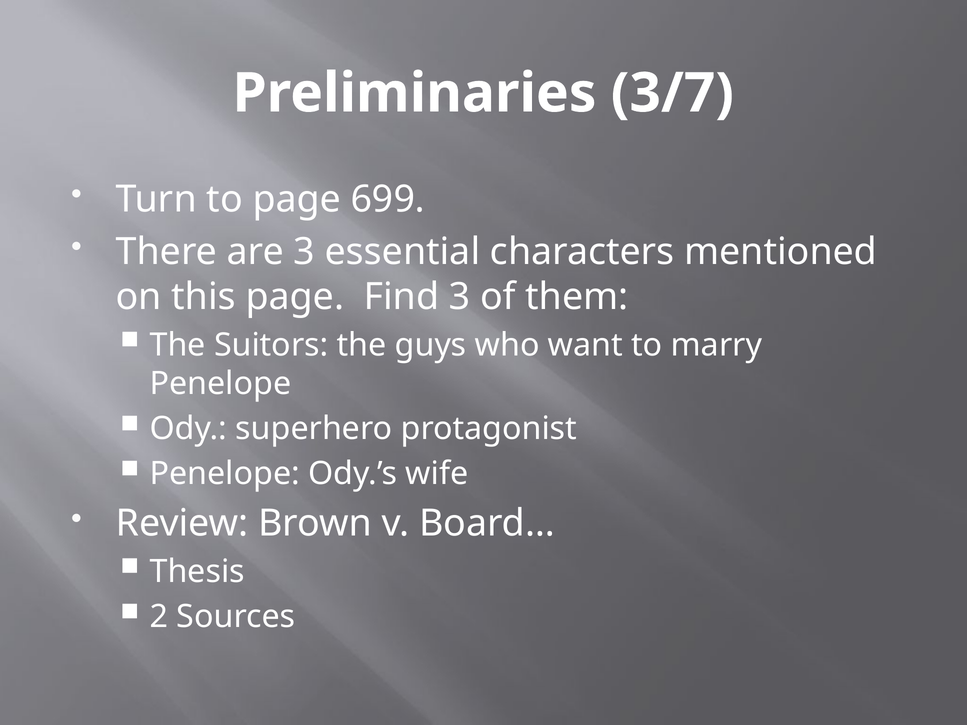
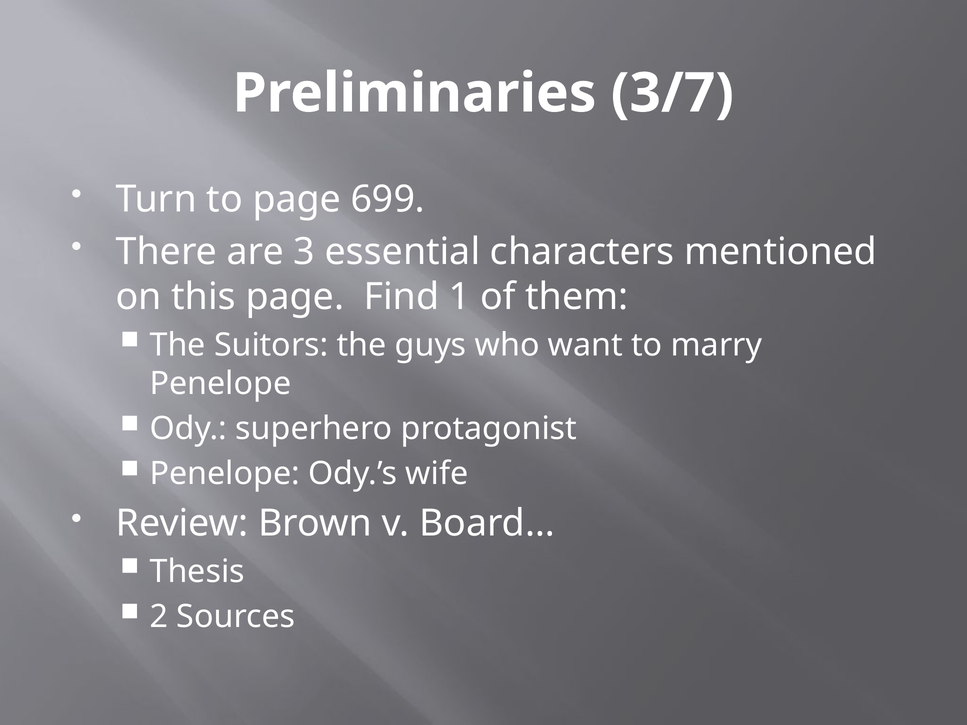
Find 3: 3 -> 1
